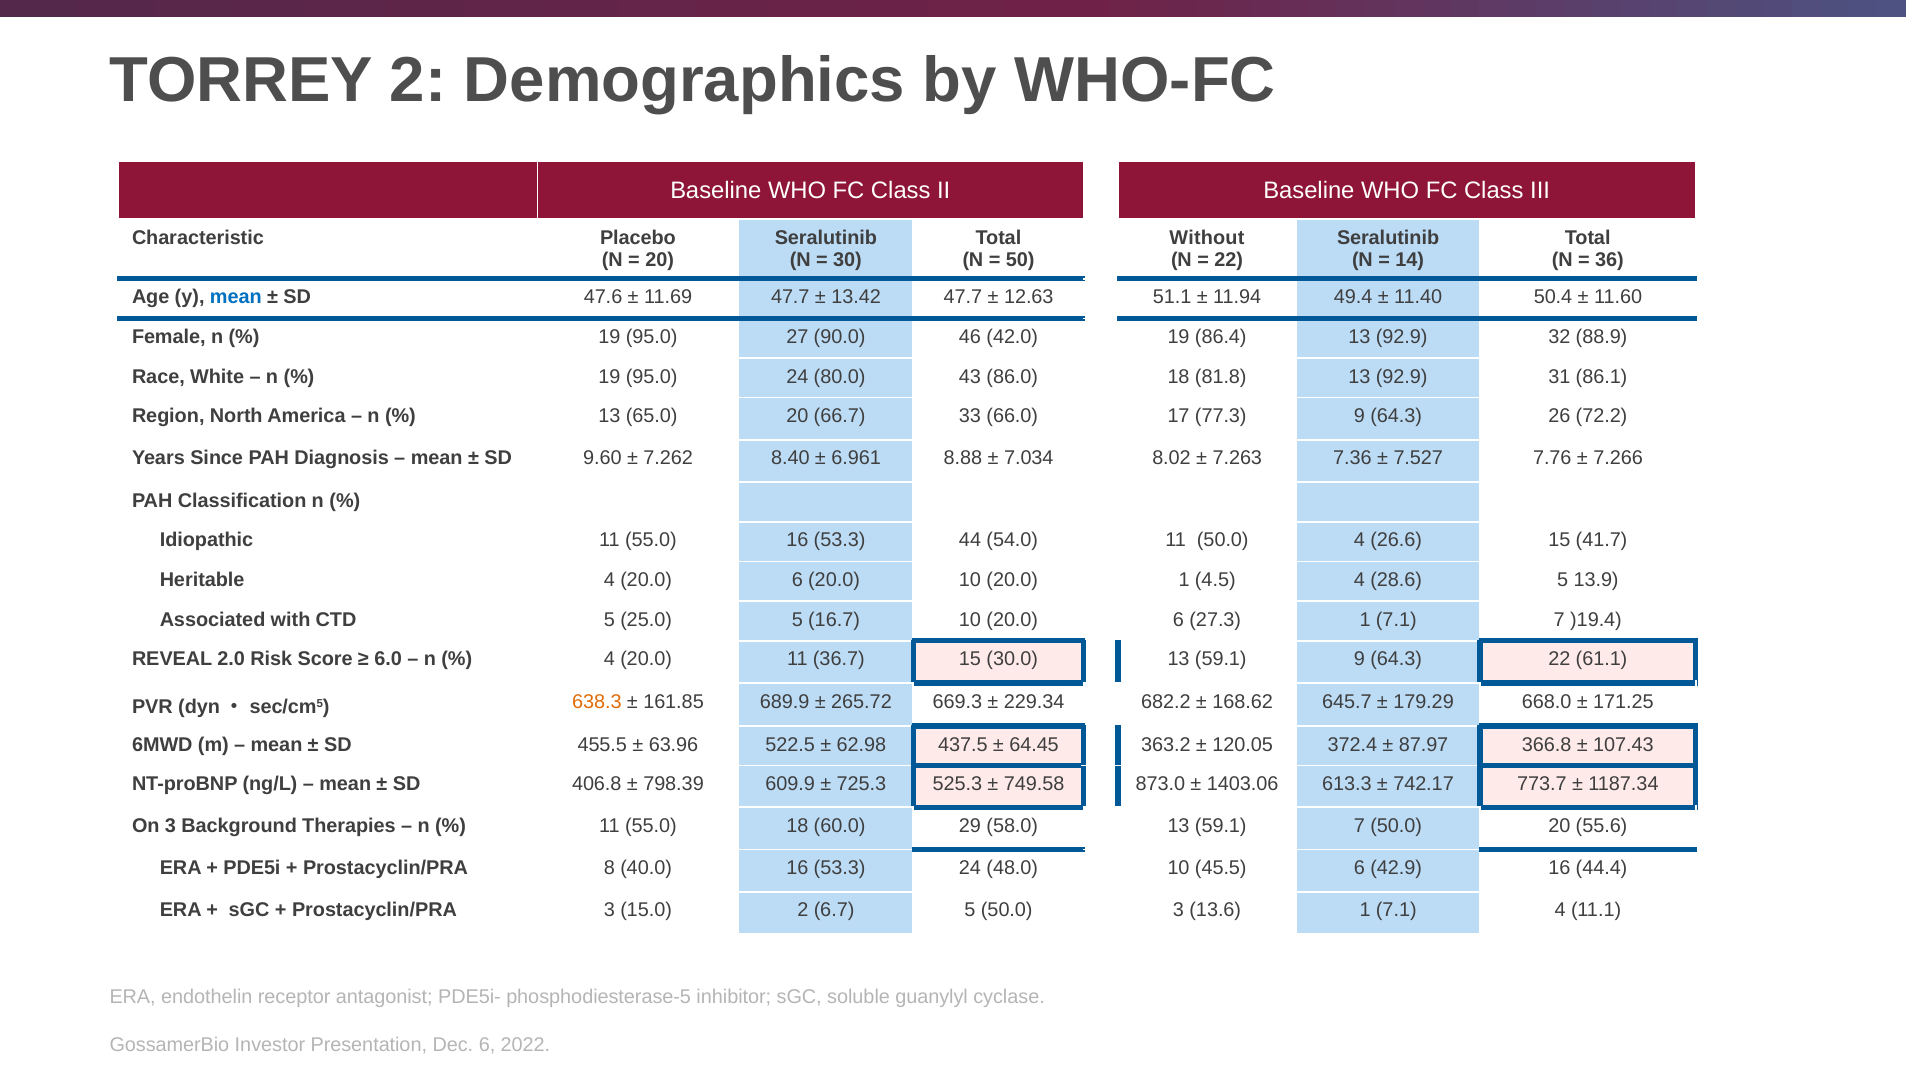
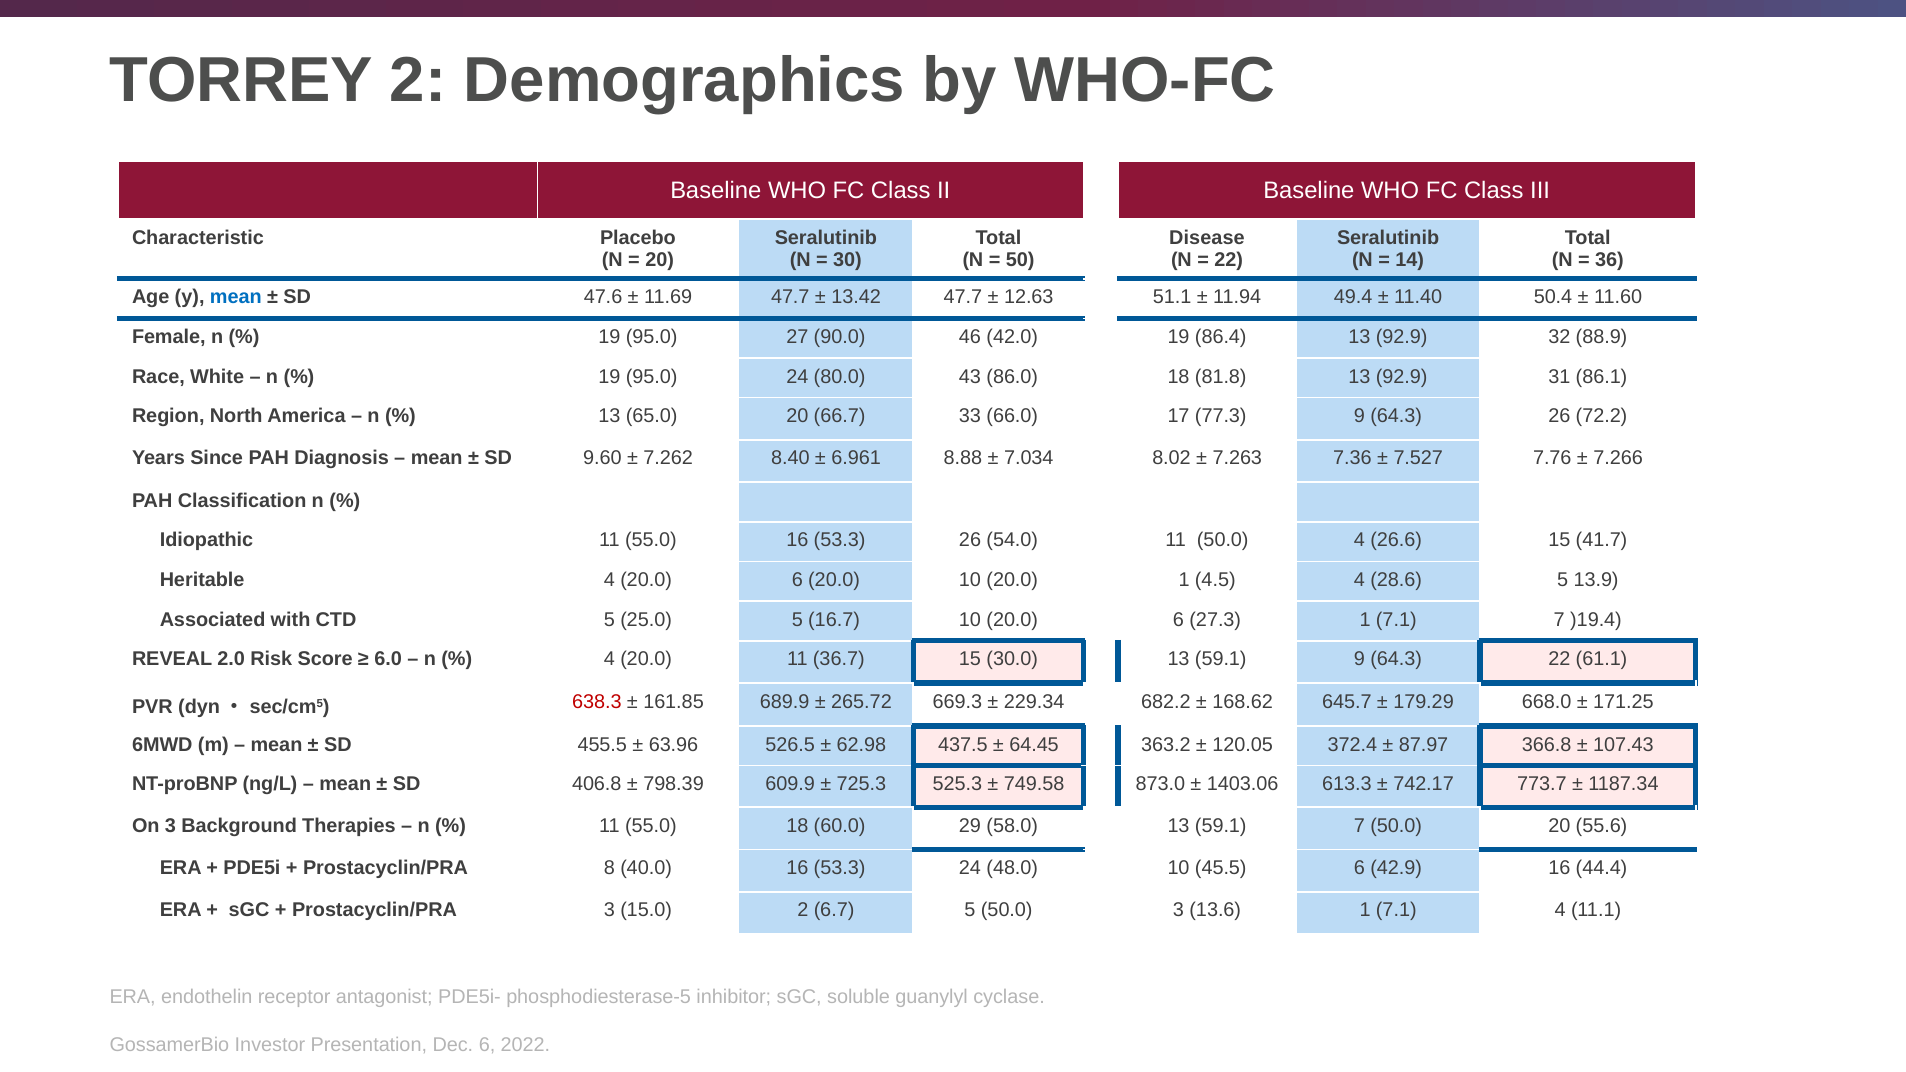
Without: Without -> Disease
53.3 44: 44 -> 26
638.3 colour: orange -> red
522.5: 522.5 -> 526.5
